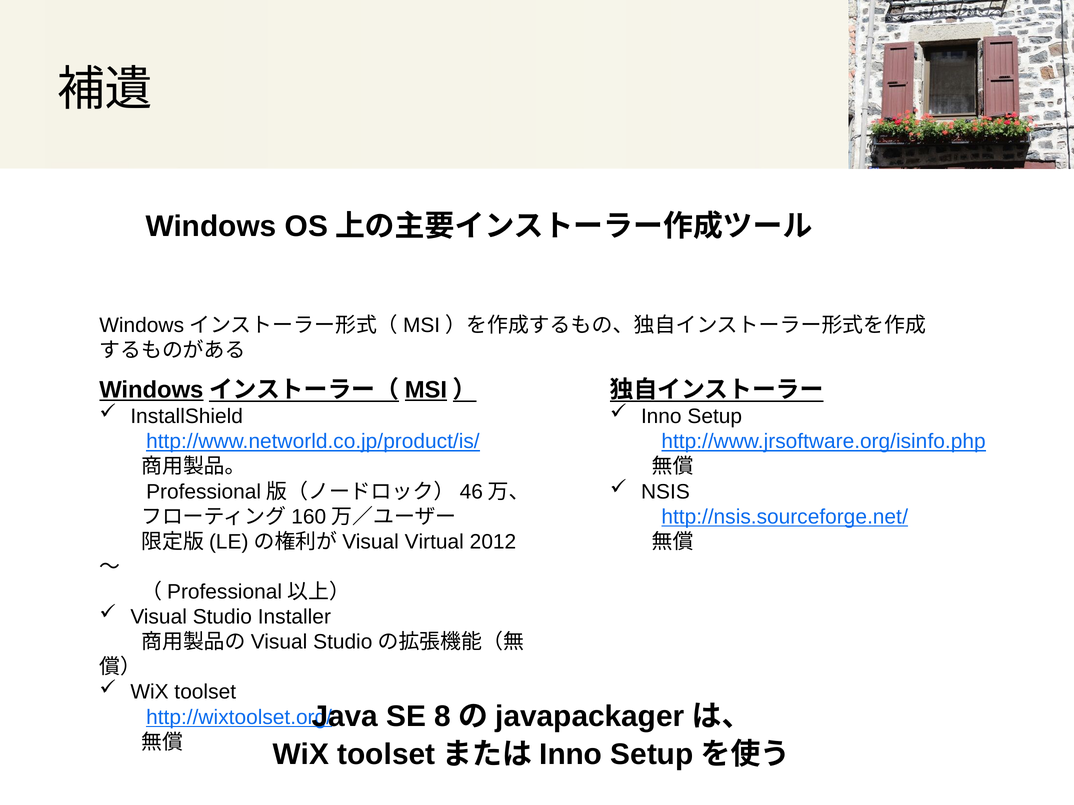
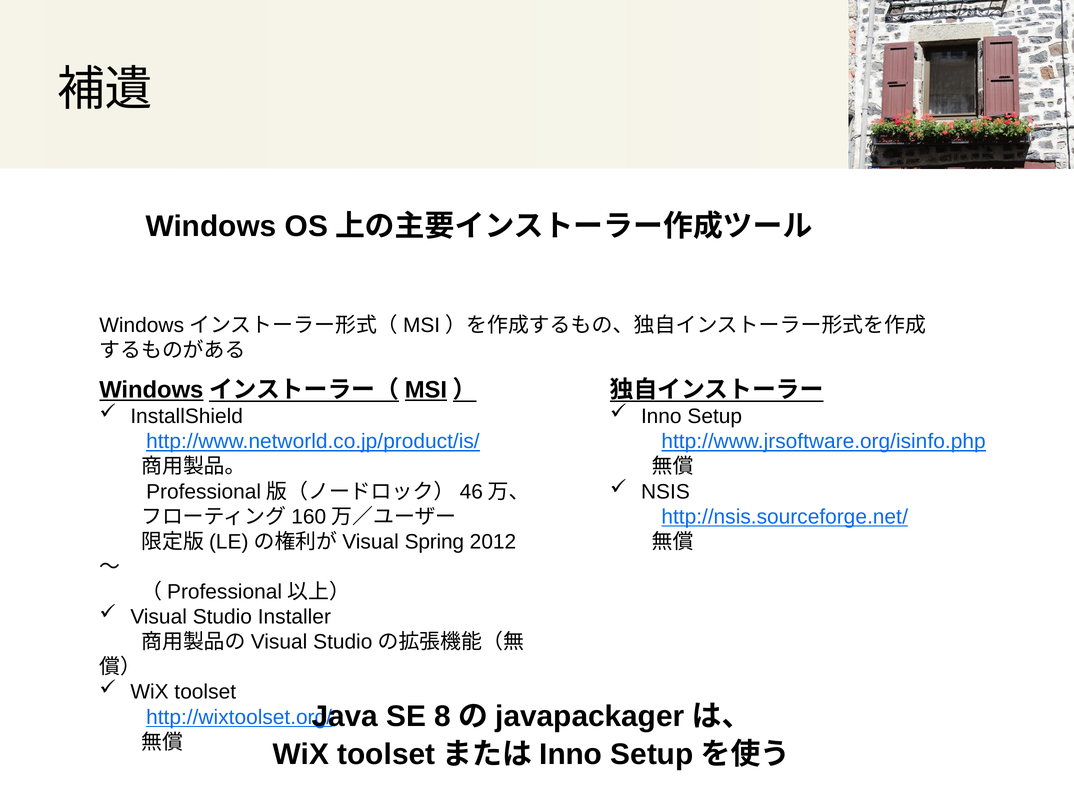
Virtual: Virtual -> Spring
